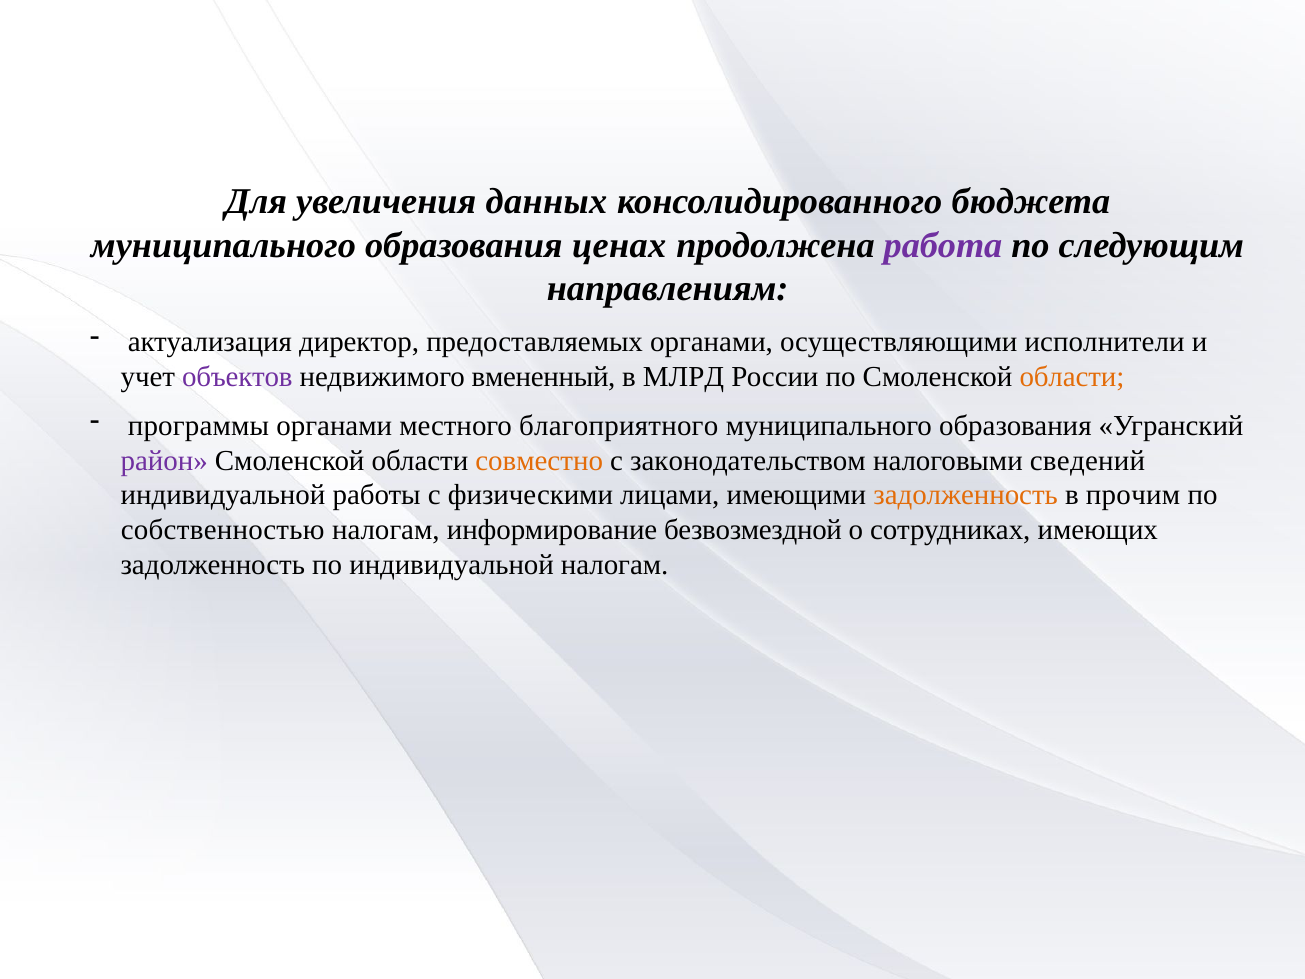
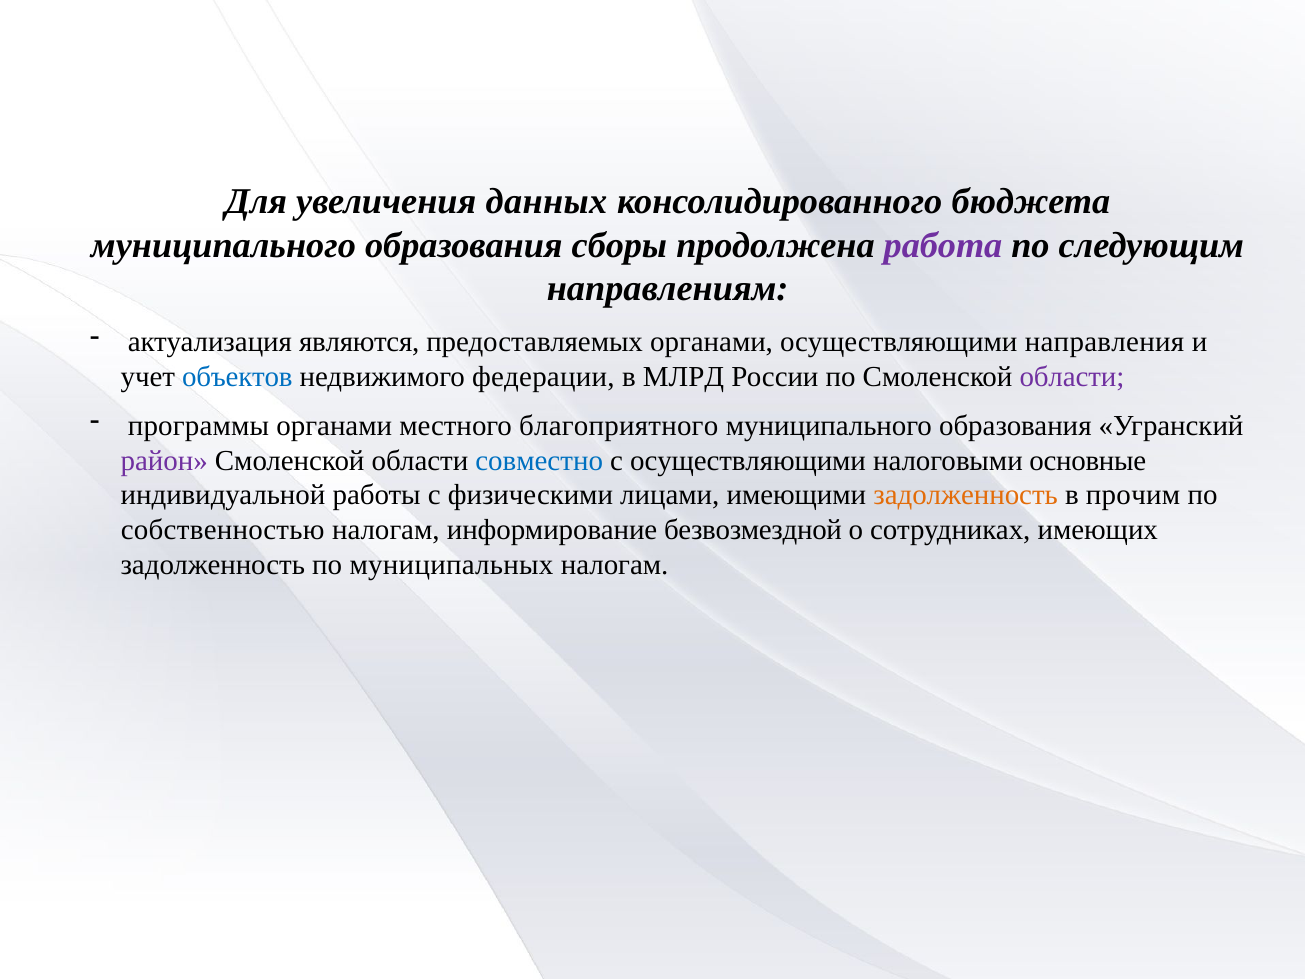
ценах: ценах -> сборы
директор: директор -> являются
исполнители: исполнители -> направления
объектов colour: purple -> blue
вмененный: вмененный -> федерации
области at (1072, 376) colour: orange -> purple
совместно colour: orange -> blue
с законодательством: законодательством -> осуществляющими
сведений: сведений -> основные
по индивидуальной: индивидуальной -> муниципальных
